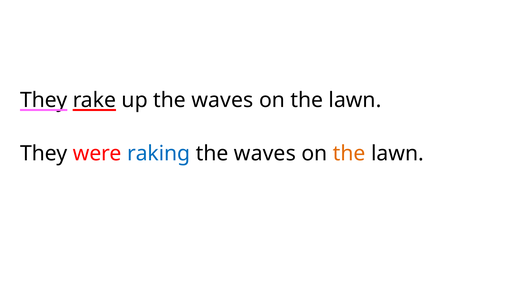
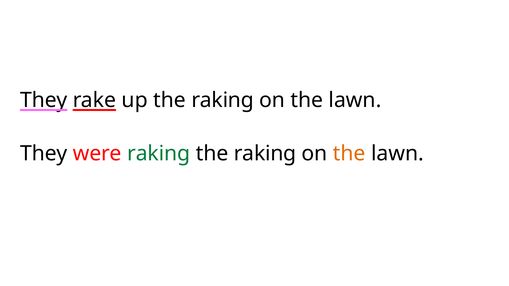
up the waves: waves -> raking
raking at (159, 154) colour: blue -> green
waves at (265, 154): waves -> raking
